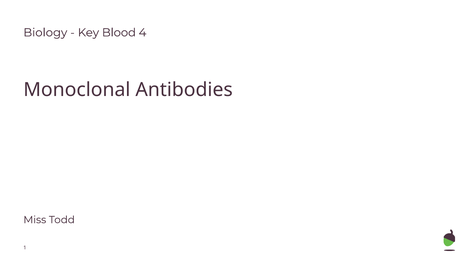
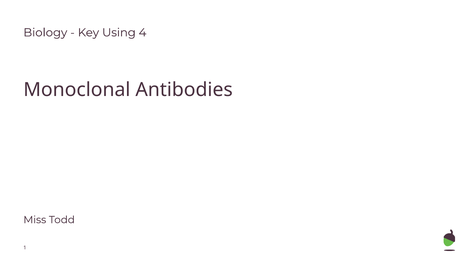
Blood: Blood -> Using
